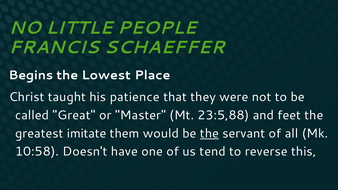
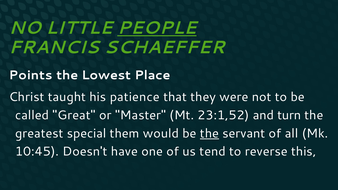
PEOPLE underline: none -> present
Begins: Begins -> Points
23:5,88: 23:5,88 -> 23:1,52
feet: feet -> turn
imitate: imitate -> special
10:58: 10:58 -> 10:45
